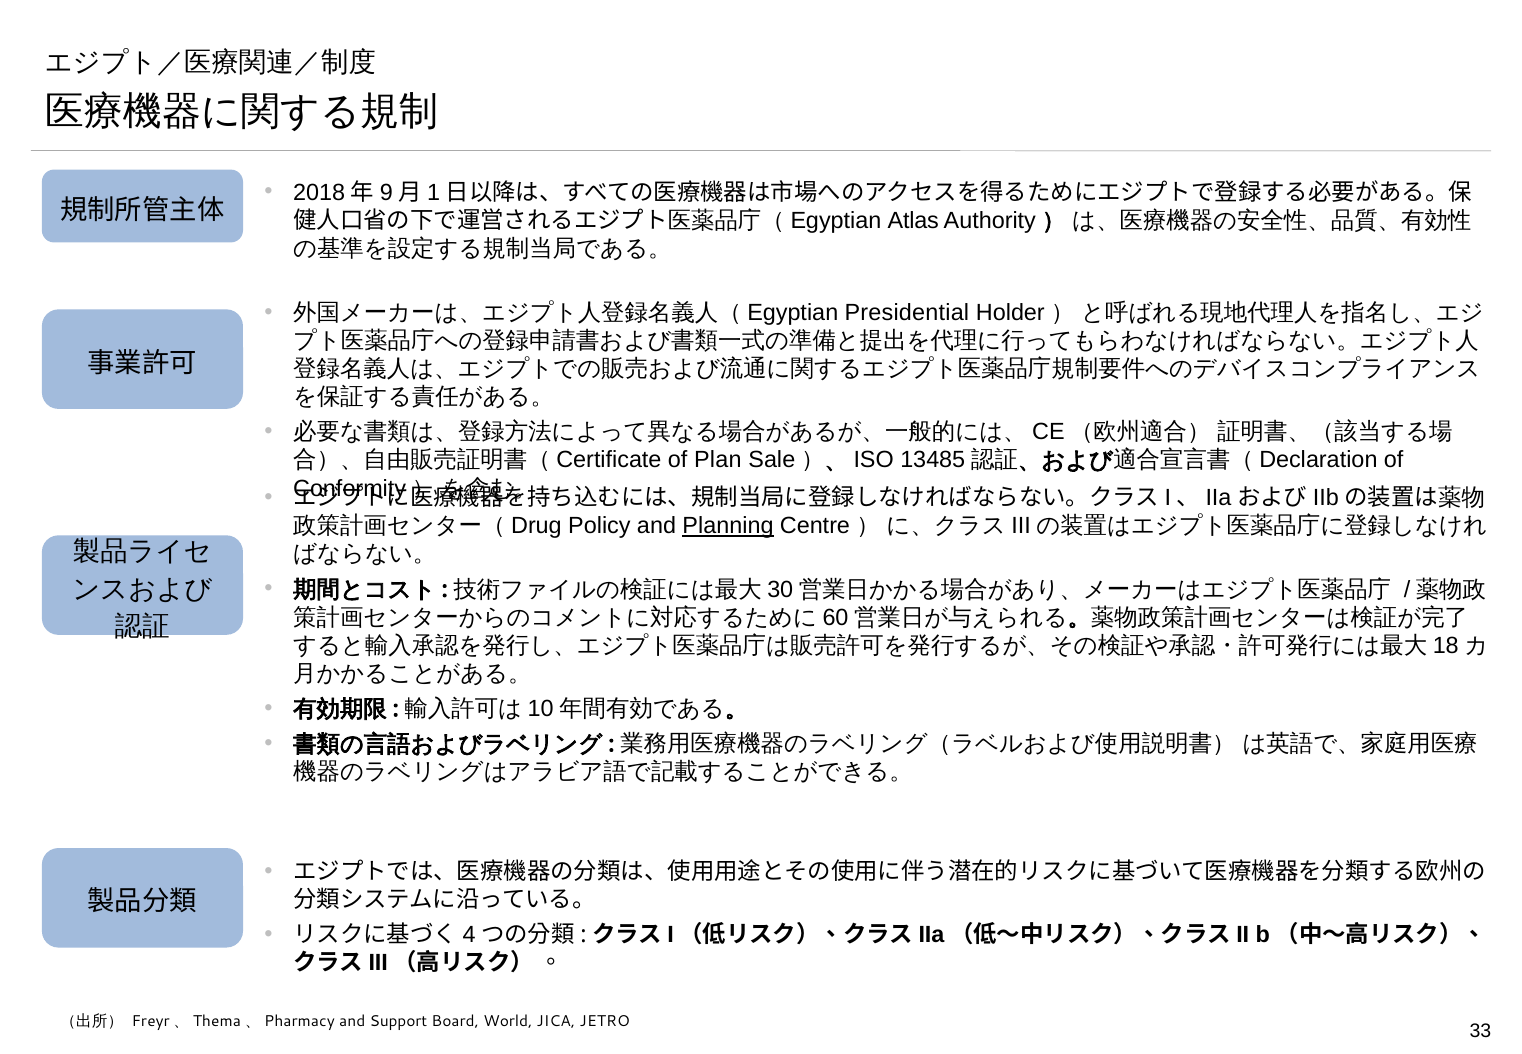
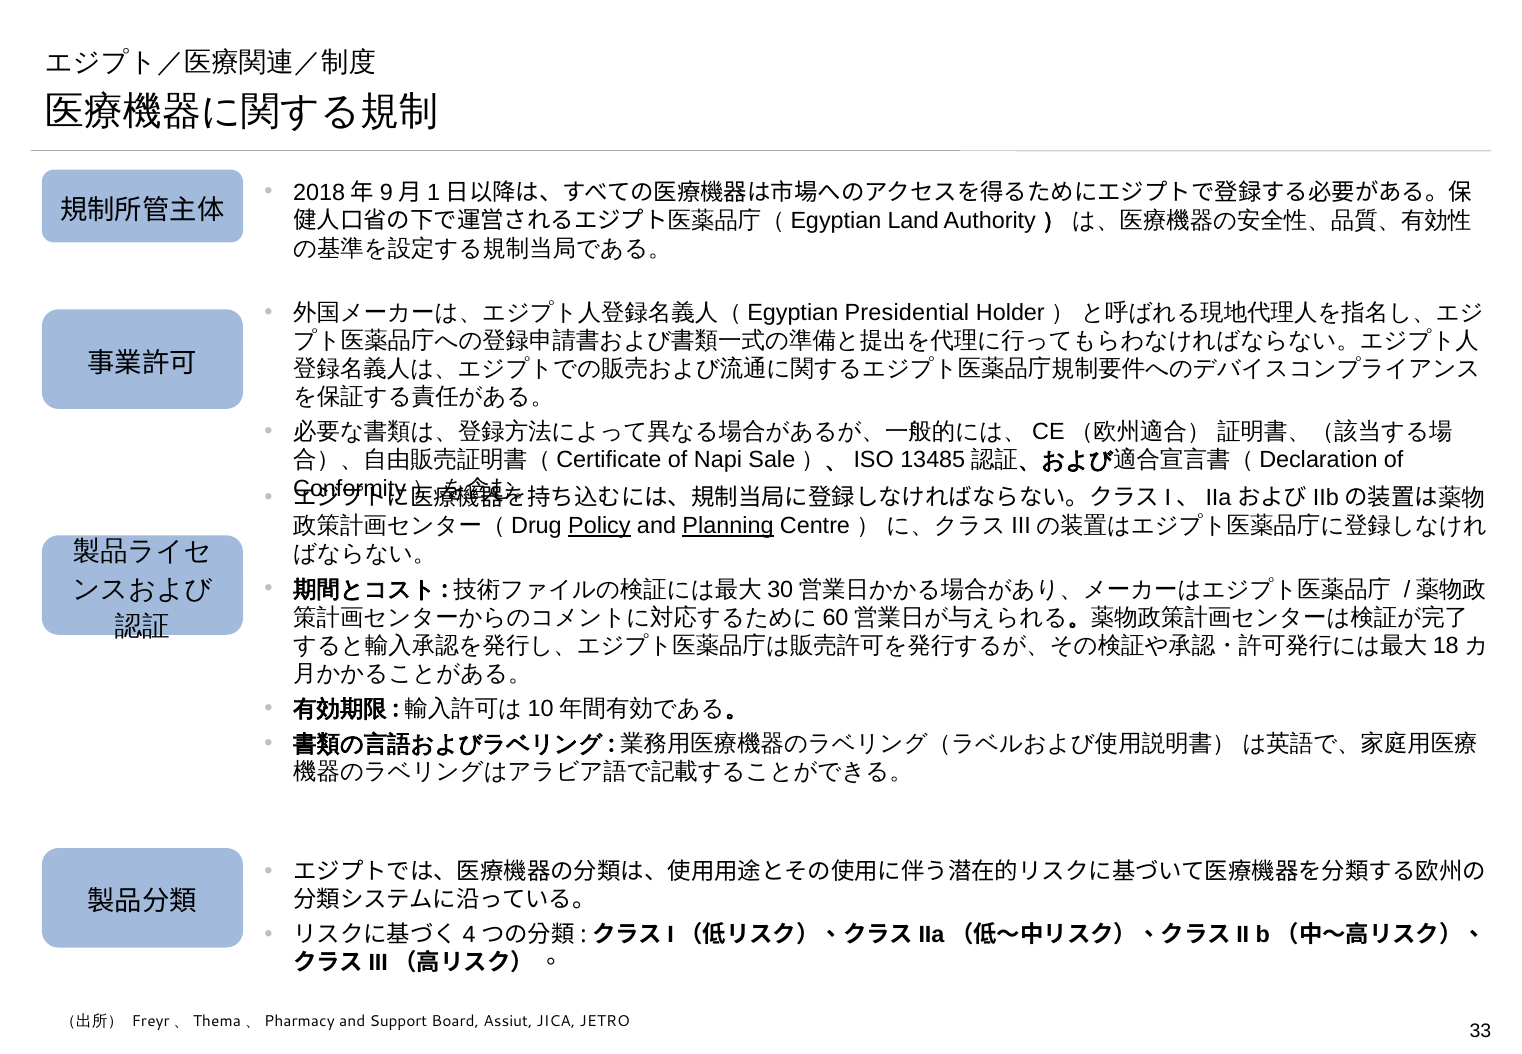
Atlas: Atlas -> Land
Plan: Plan -> Napi
Policy underline: none -> present
World: World -> Assiut
